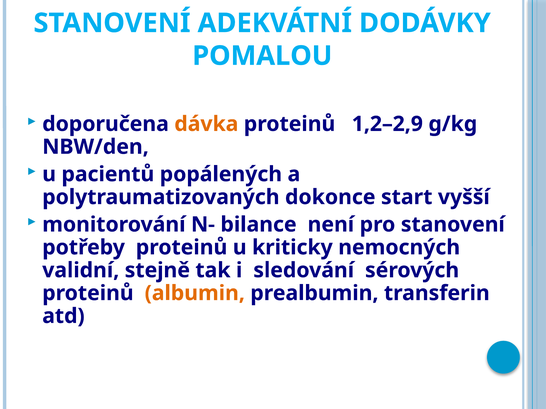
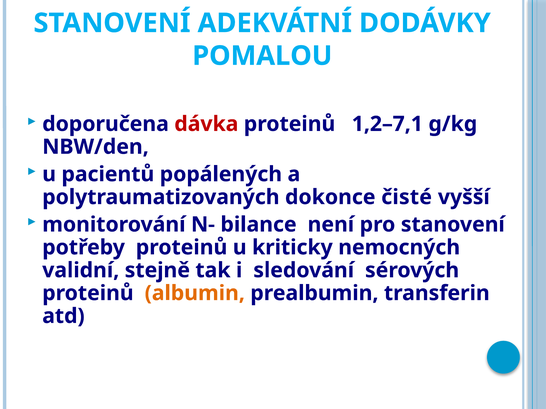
dávka colour: orange -> red
1,2–2,9: 1,2–2,9 -> 1,2–7,1
start: start -> čisté
